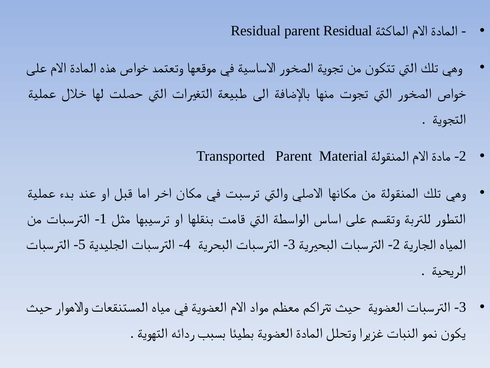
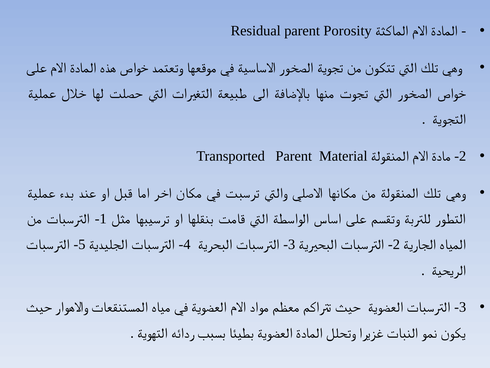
parent Residual: Residual -> Porosity
